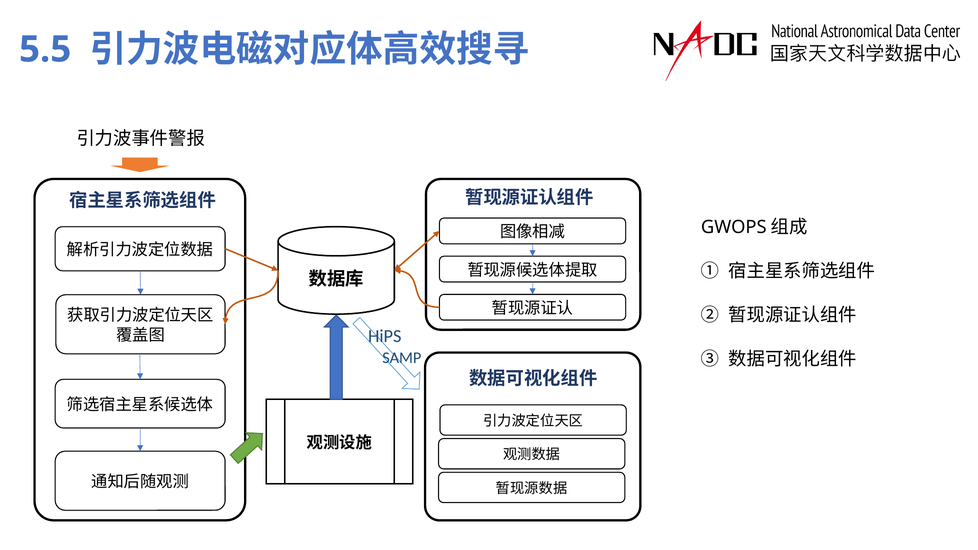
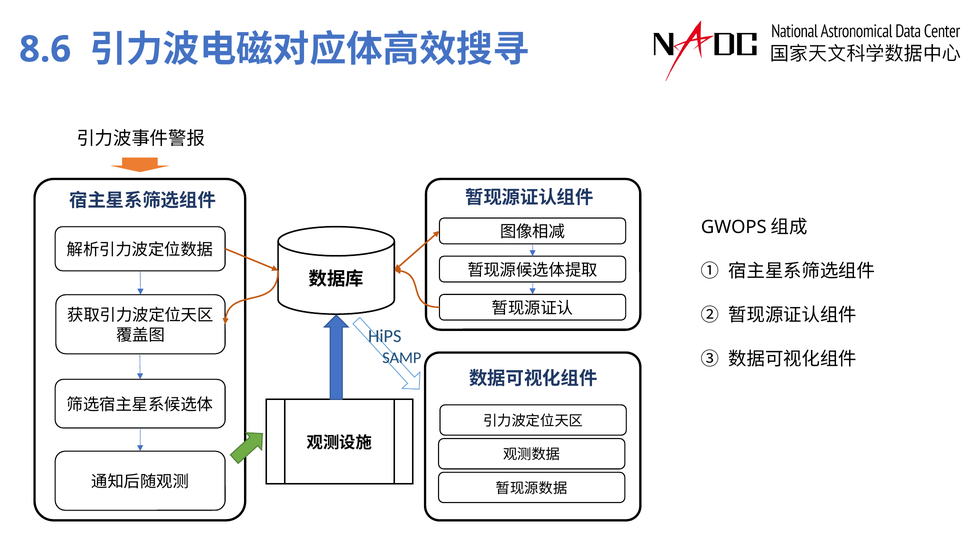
5.5: 5.5 -> 8.6
